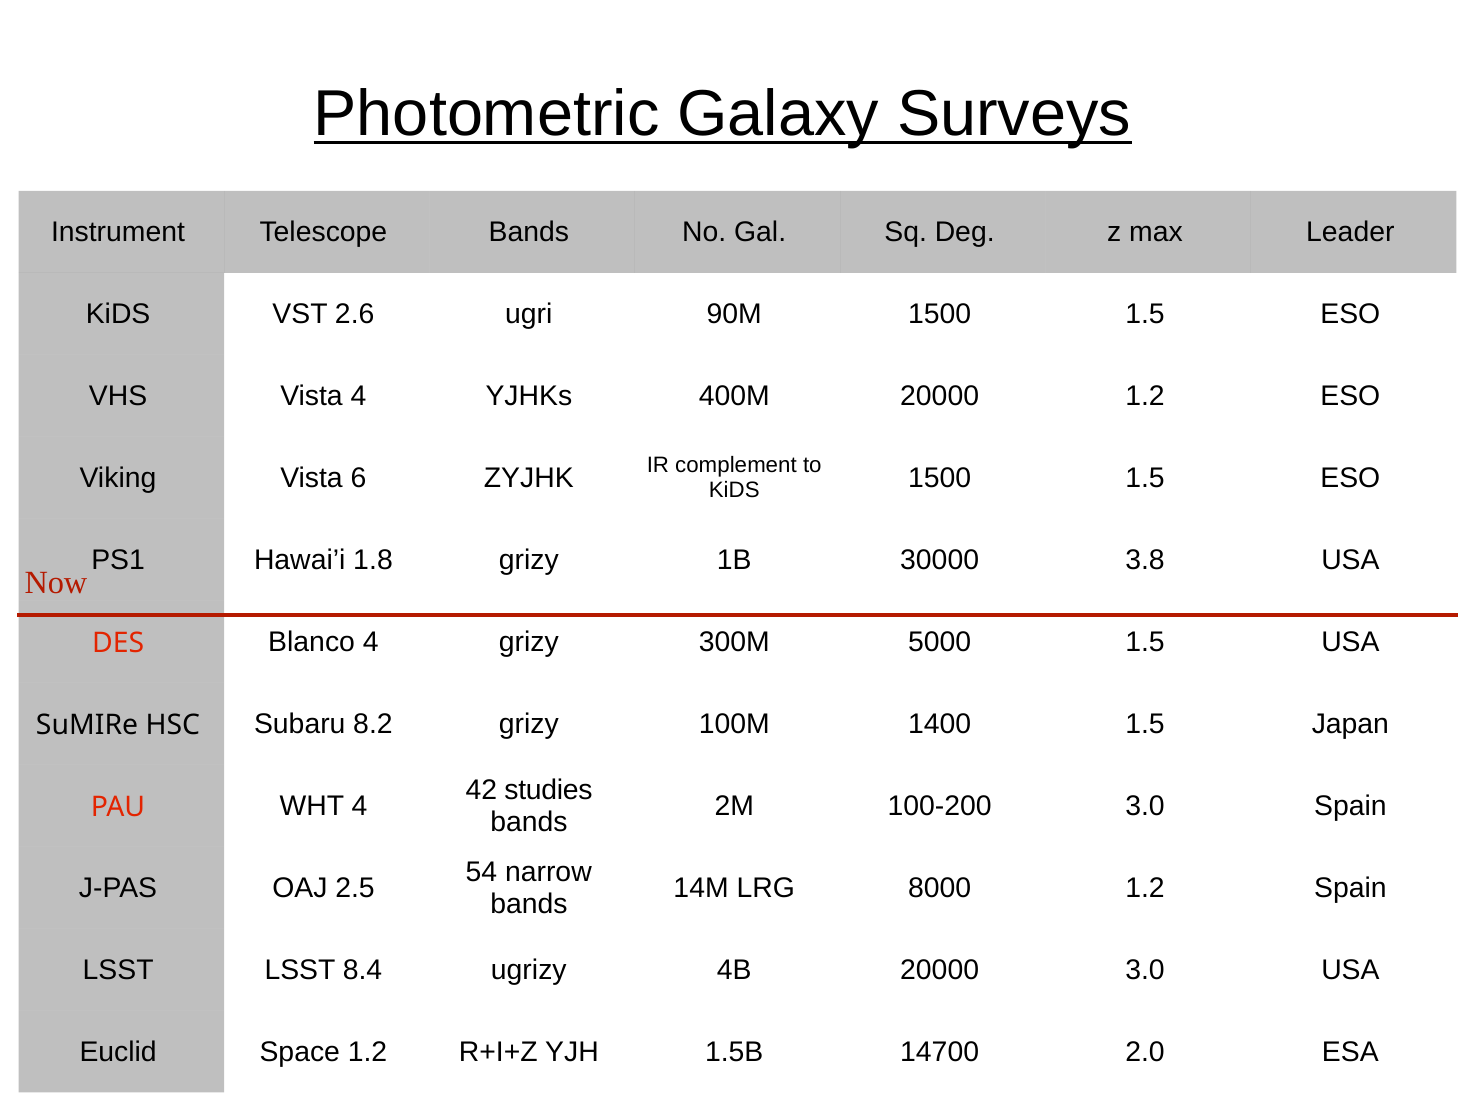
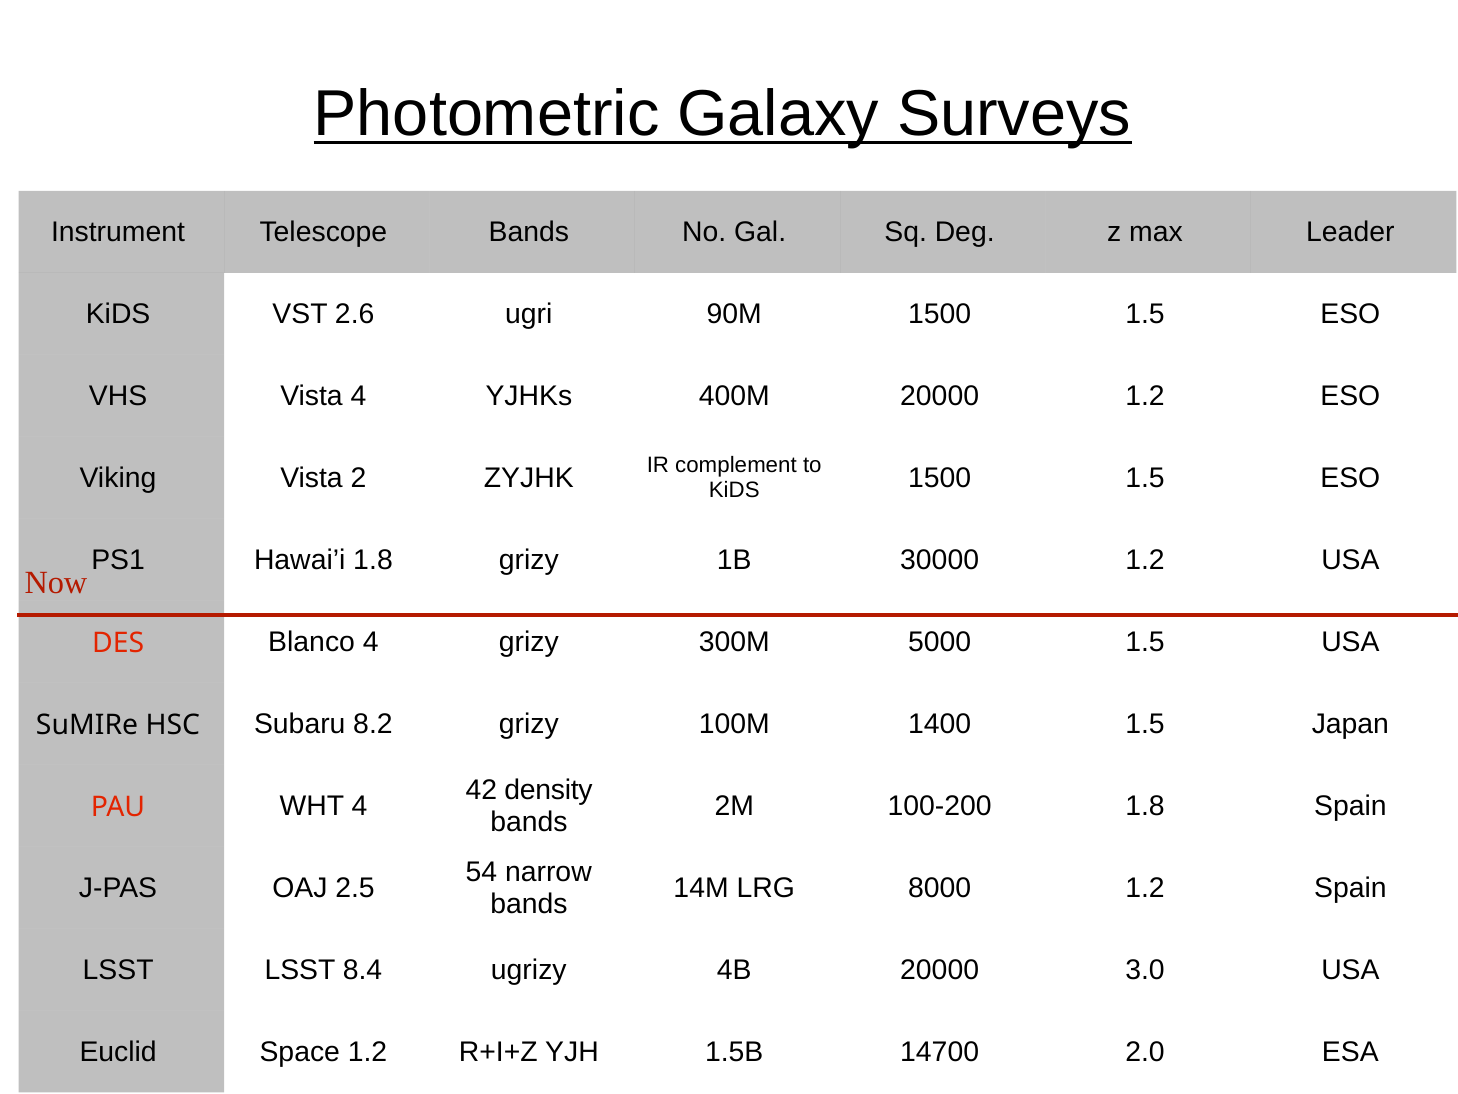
6: 6 -> 2
30000 3.8: 3.8 -> 1.2
studies: studies -> density
100-200 3.0: 3.0 -> 1.8
